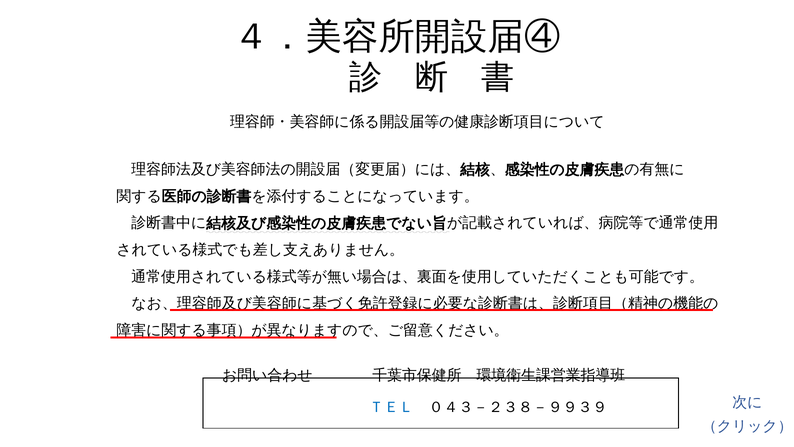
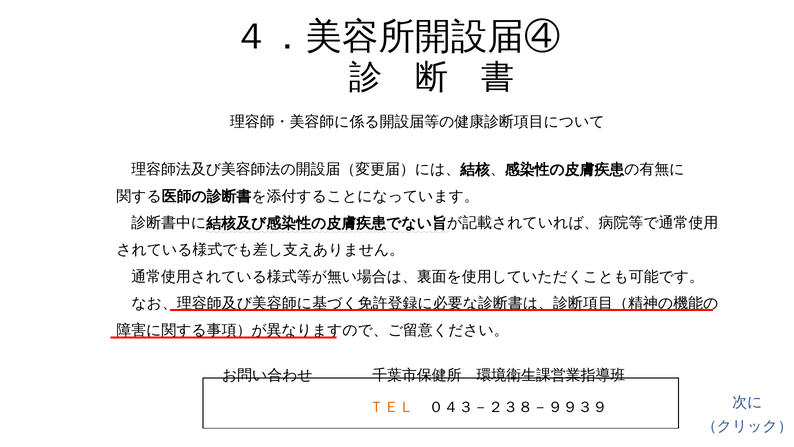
ＴＥＬ colour: blue -> orange
